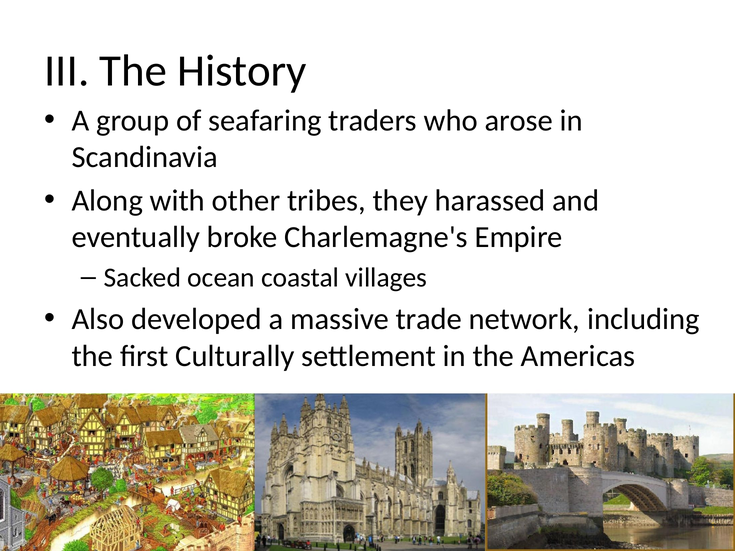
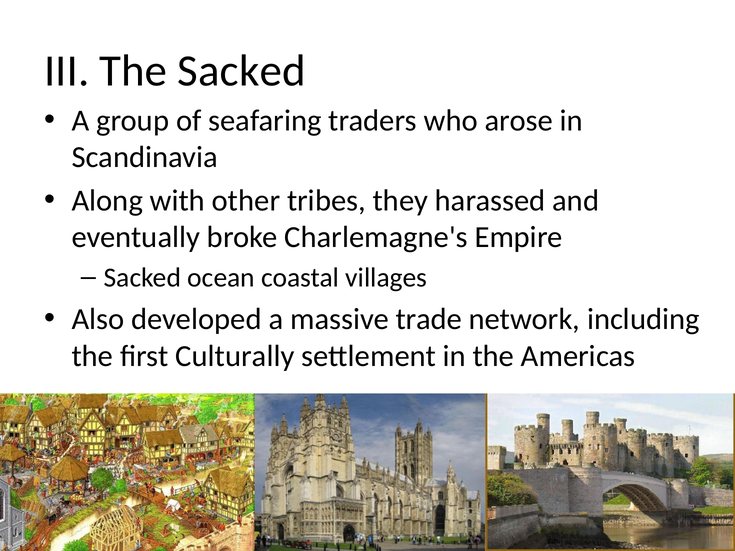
The History: History -> Sacked
